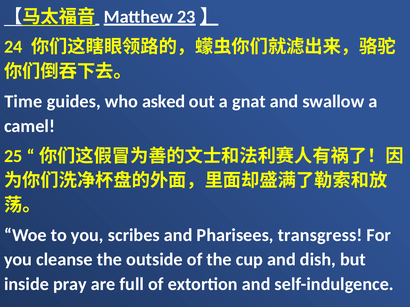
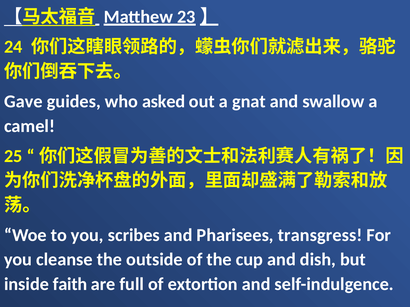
Time: Time -> Gave
pray: pray -> faith
